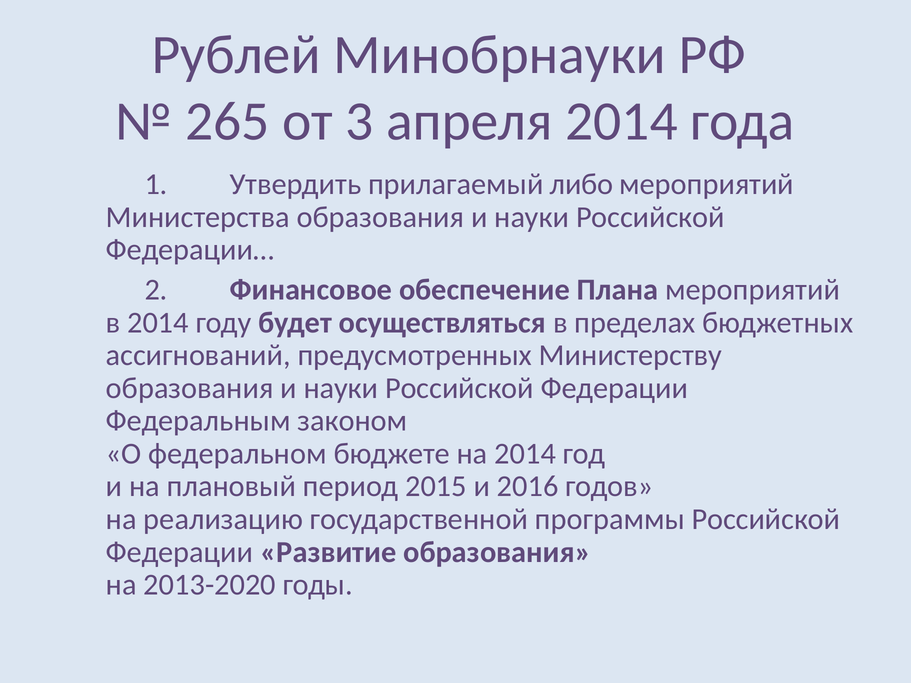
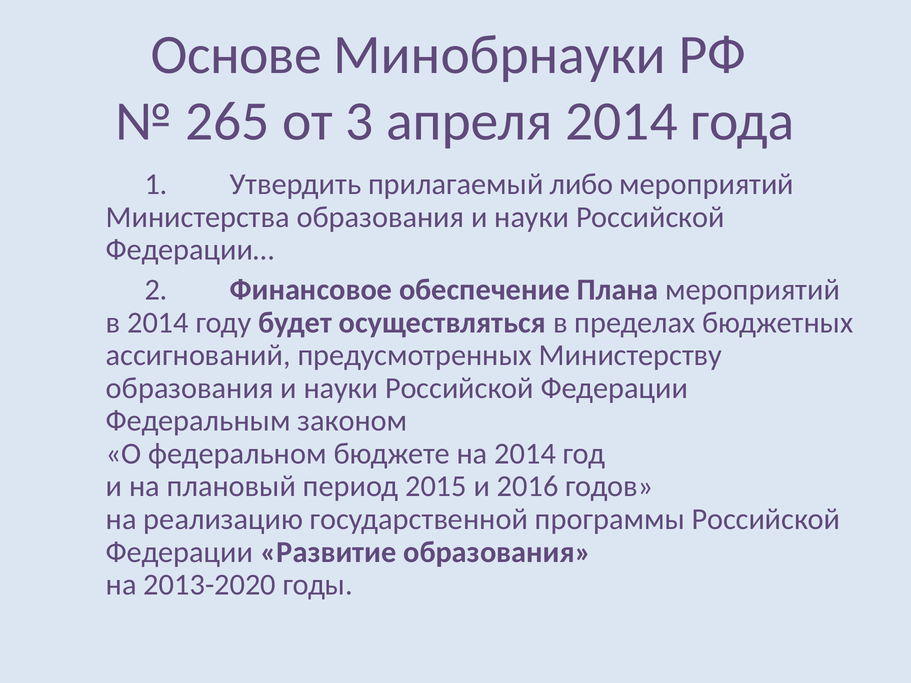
Рублей: Рублей -> Основе
